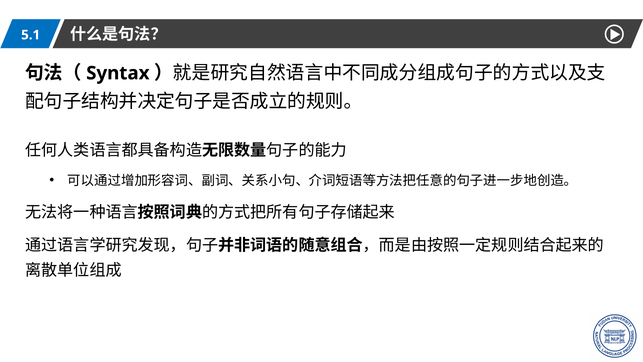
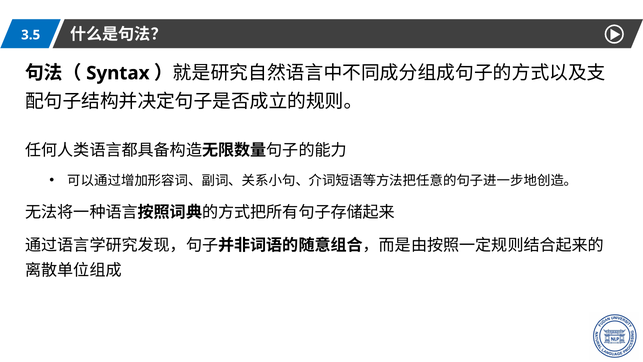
5.1: 5.1 -> 3.5
